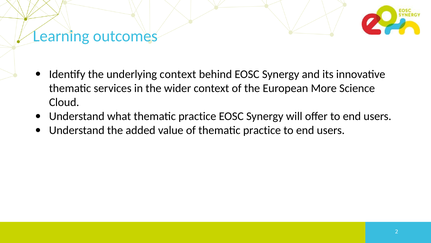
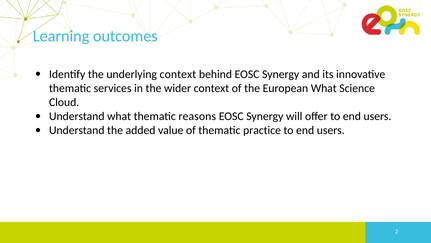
European More: More -> What
what thematic practice: practice -> reasons
